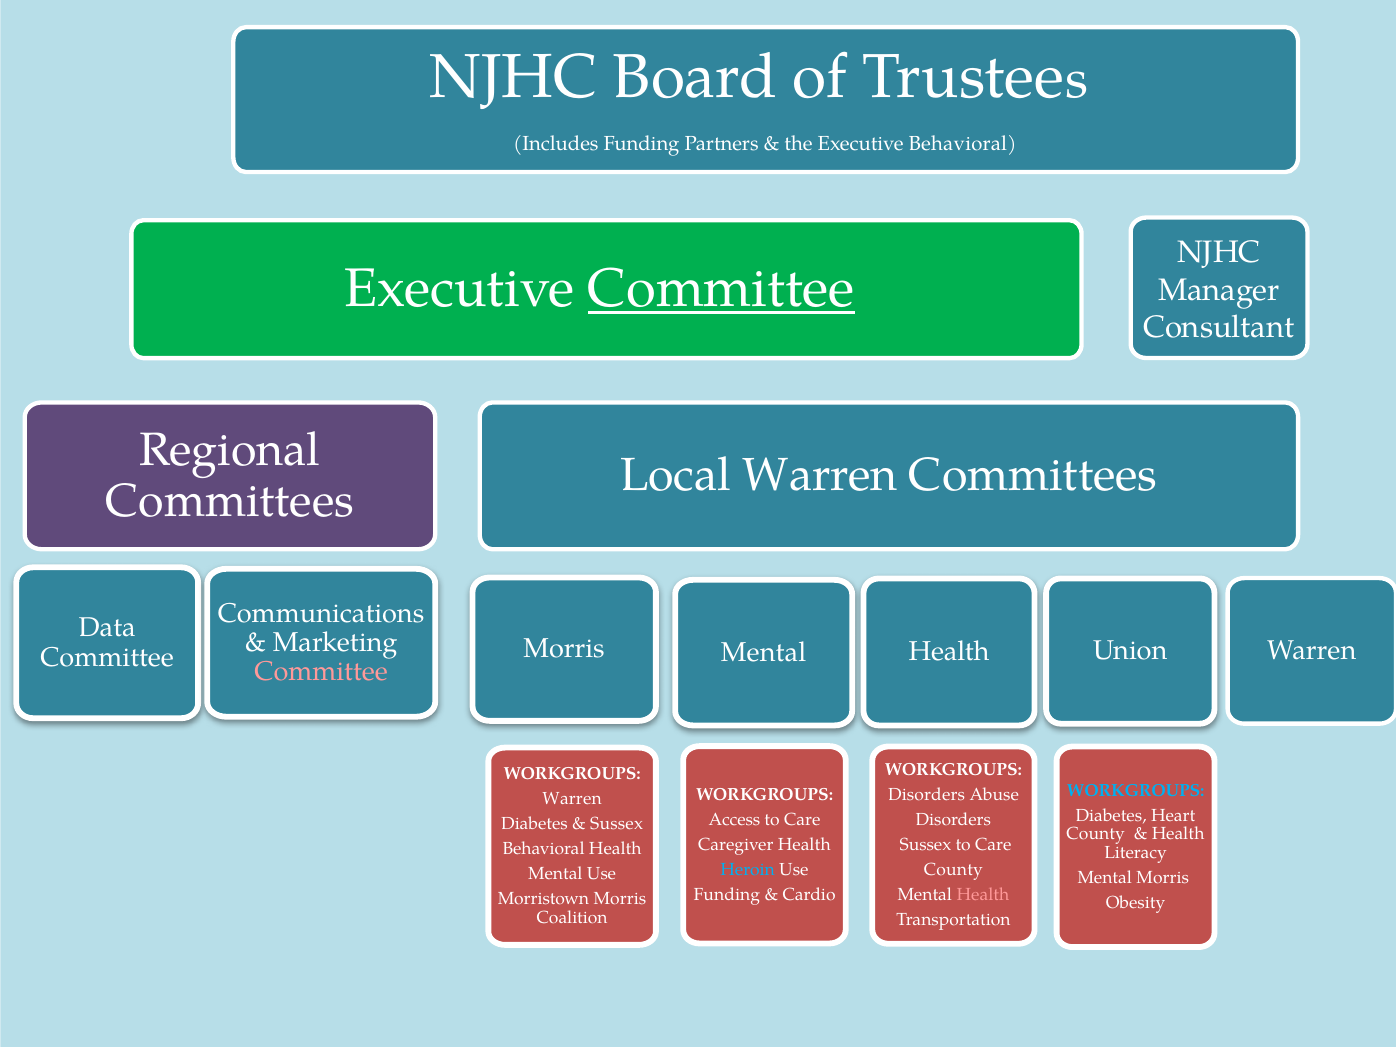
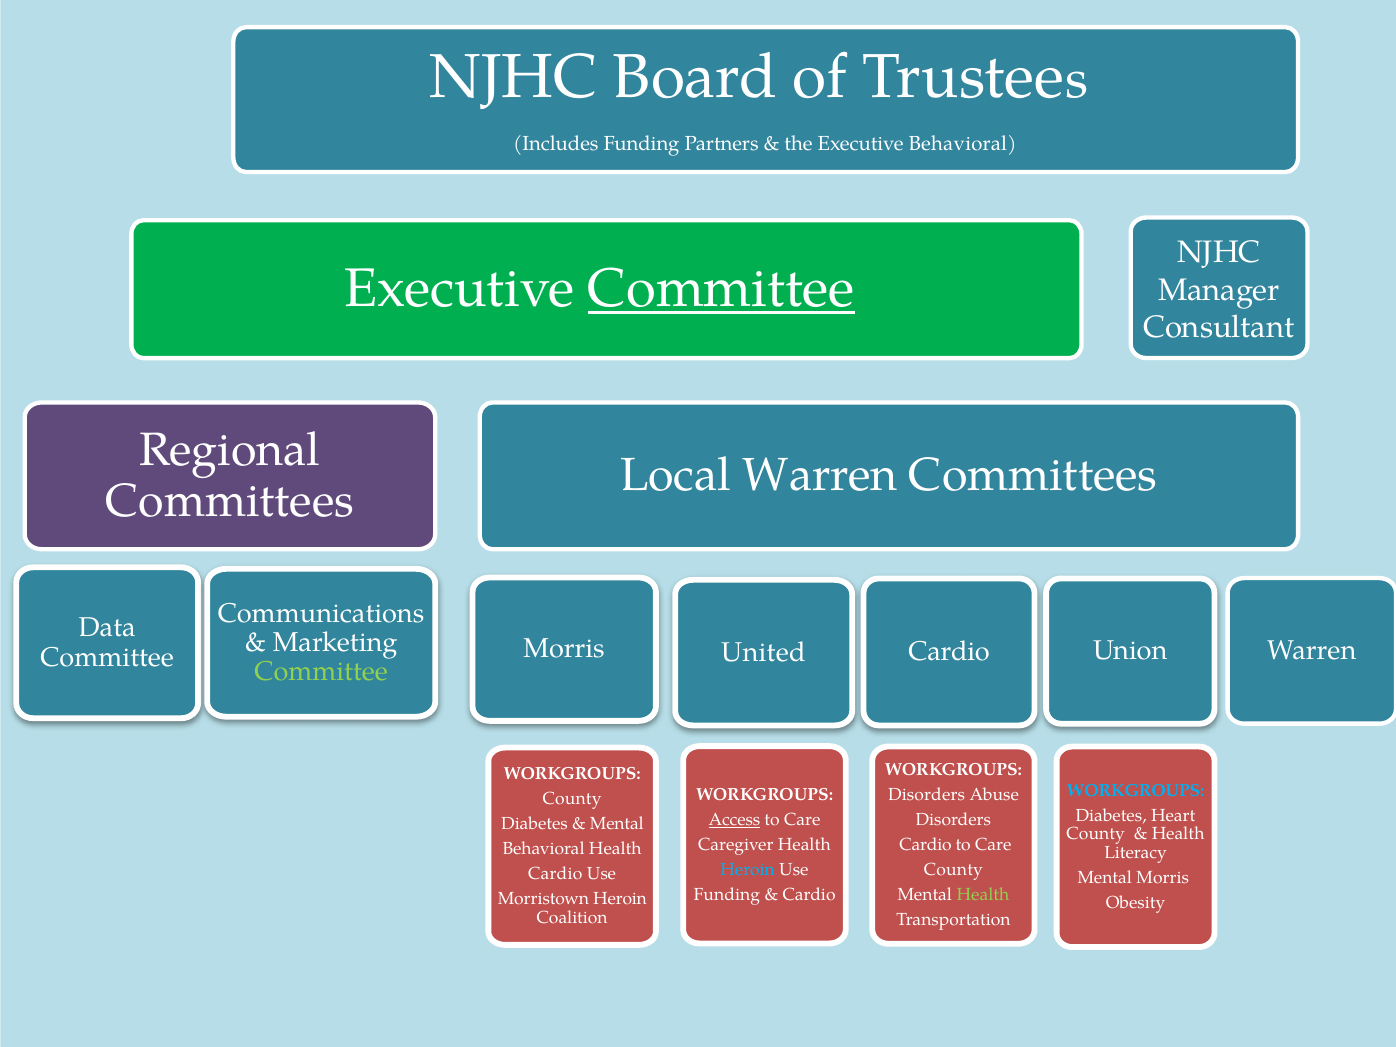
Health at (949, 652): Health -> Cardio
Mental at (764, 652): Mental -> United
Committee at (321, 672) colour: pink -> light green
Warren at (572, 799): Warren -> County
Access underline: none -> present
Sussex at (617, 824): Sussex -> Mental
Sussex at (925, 845): Sussex -> Cardio
Mental at (555, 874): Mental -> Cardio
Health at (983, 895) colour: pink -> light green
Morristown Morris: Morris -> Heroin
